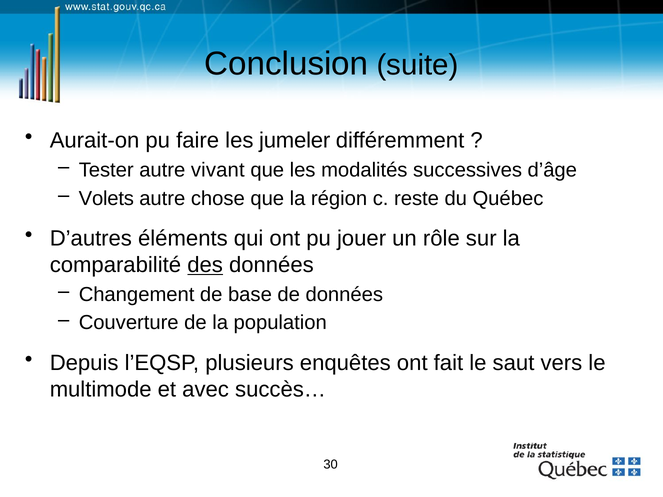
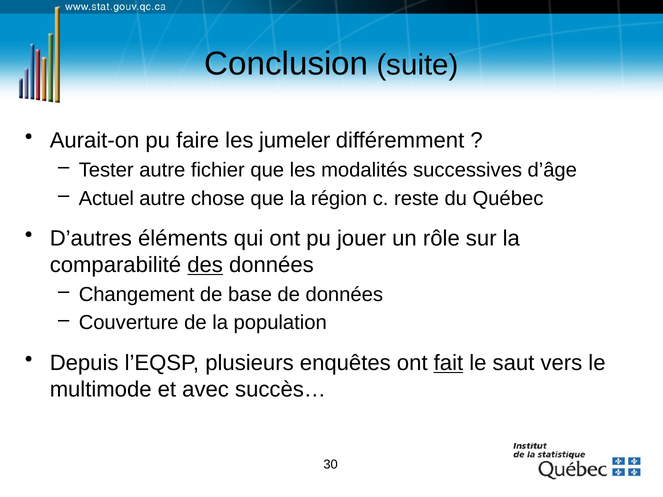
vivant: vivant -> fichier
Volets: Volets -> Actuel
fait underline: none -> present
